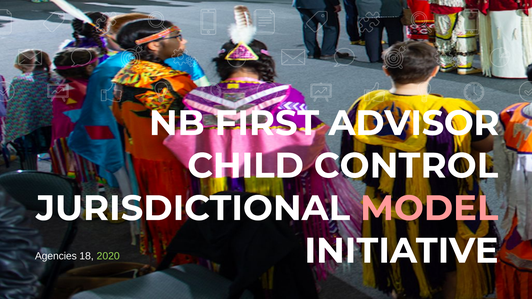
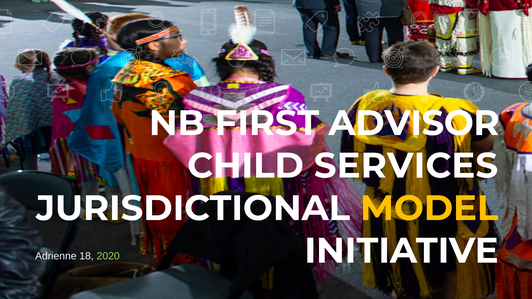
CONTROL: CONTROL -> SERVICES
MODEL colour: pink -> yellow
Agencies: Agencies -> Adrienne
